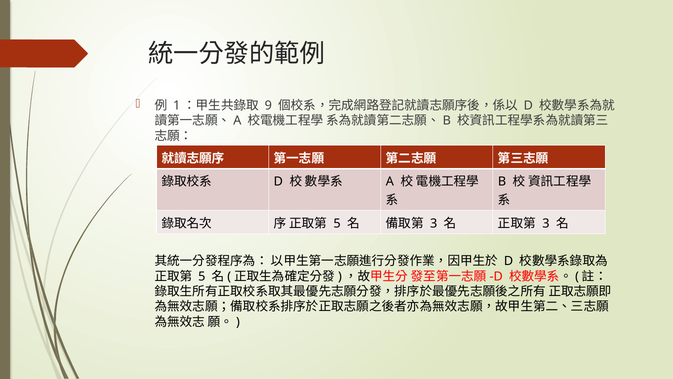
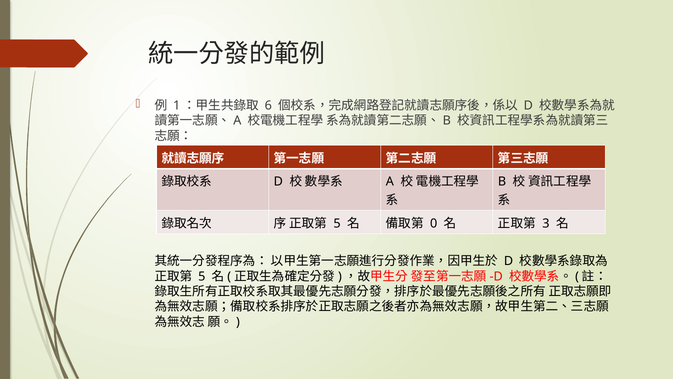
9: 9 -> 6
3 at (434, 223): 3 -> 0
